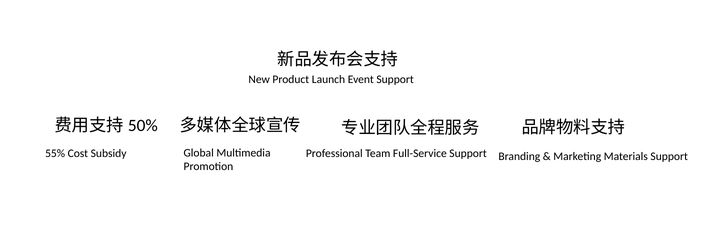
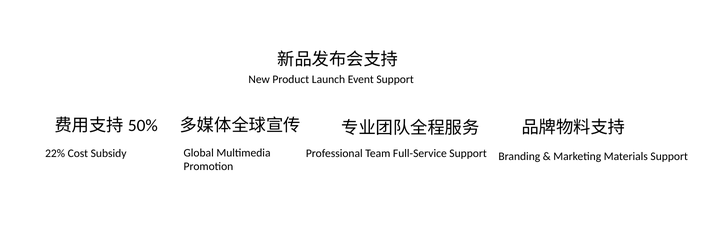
55%: 55% -> 22%
